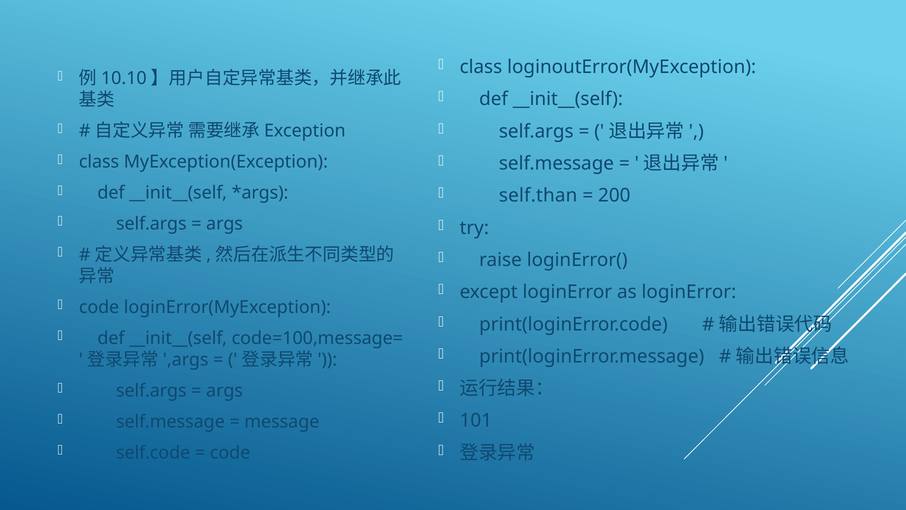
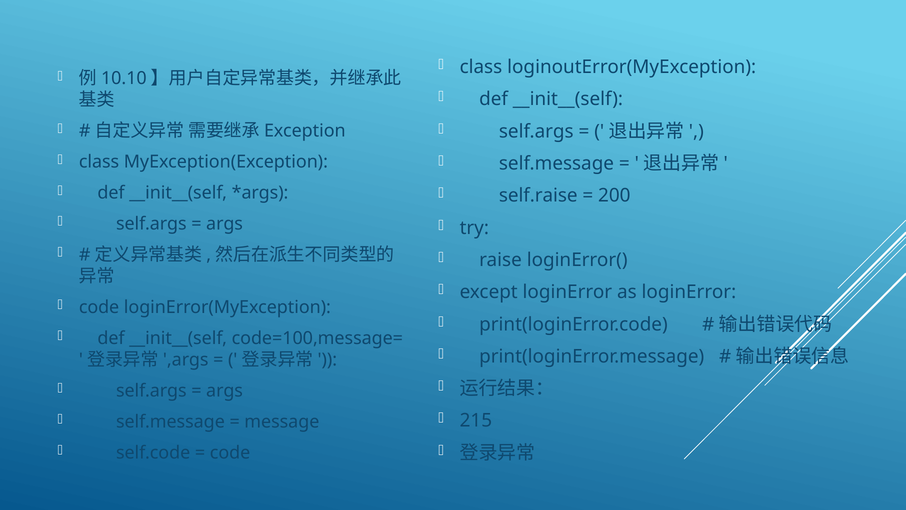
self.than: self.than -> self.raise
101: 101 -> 215
